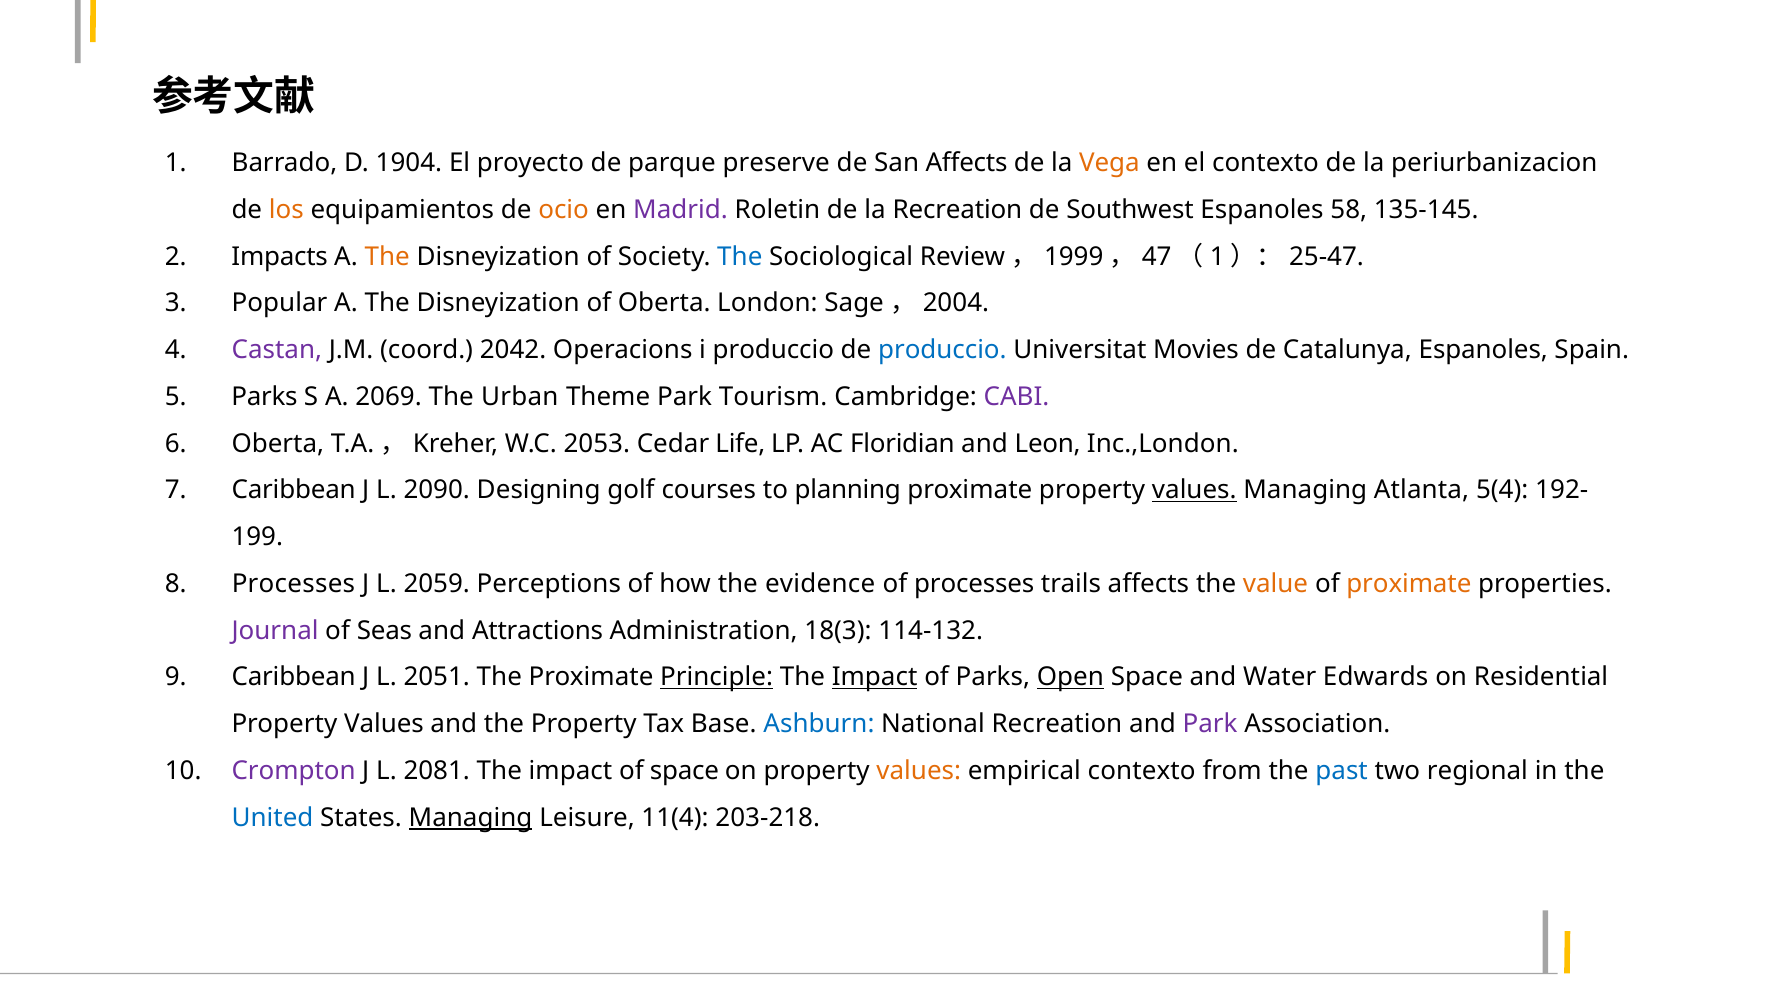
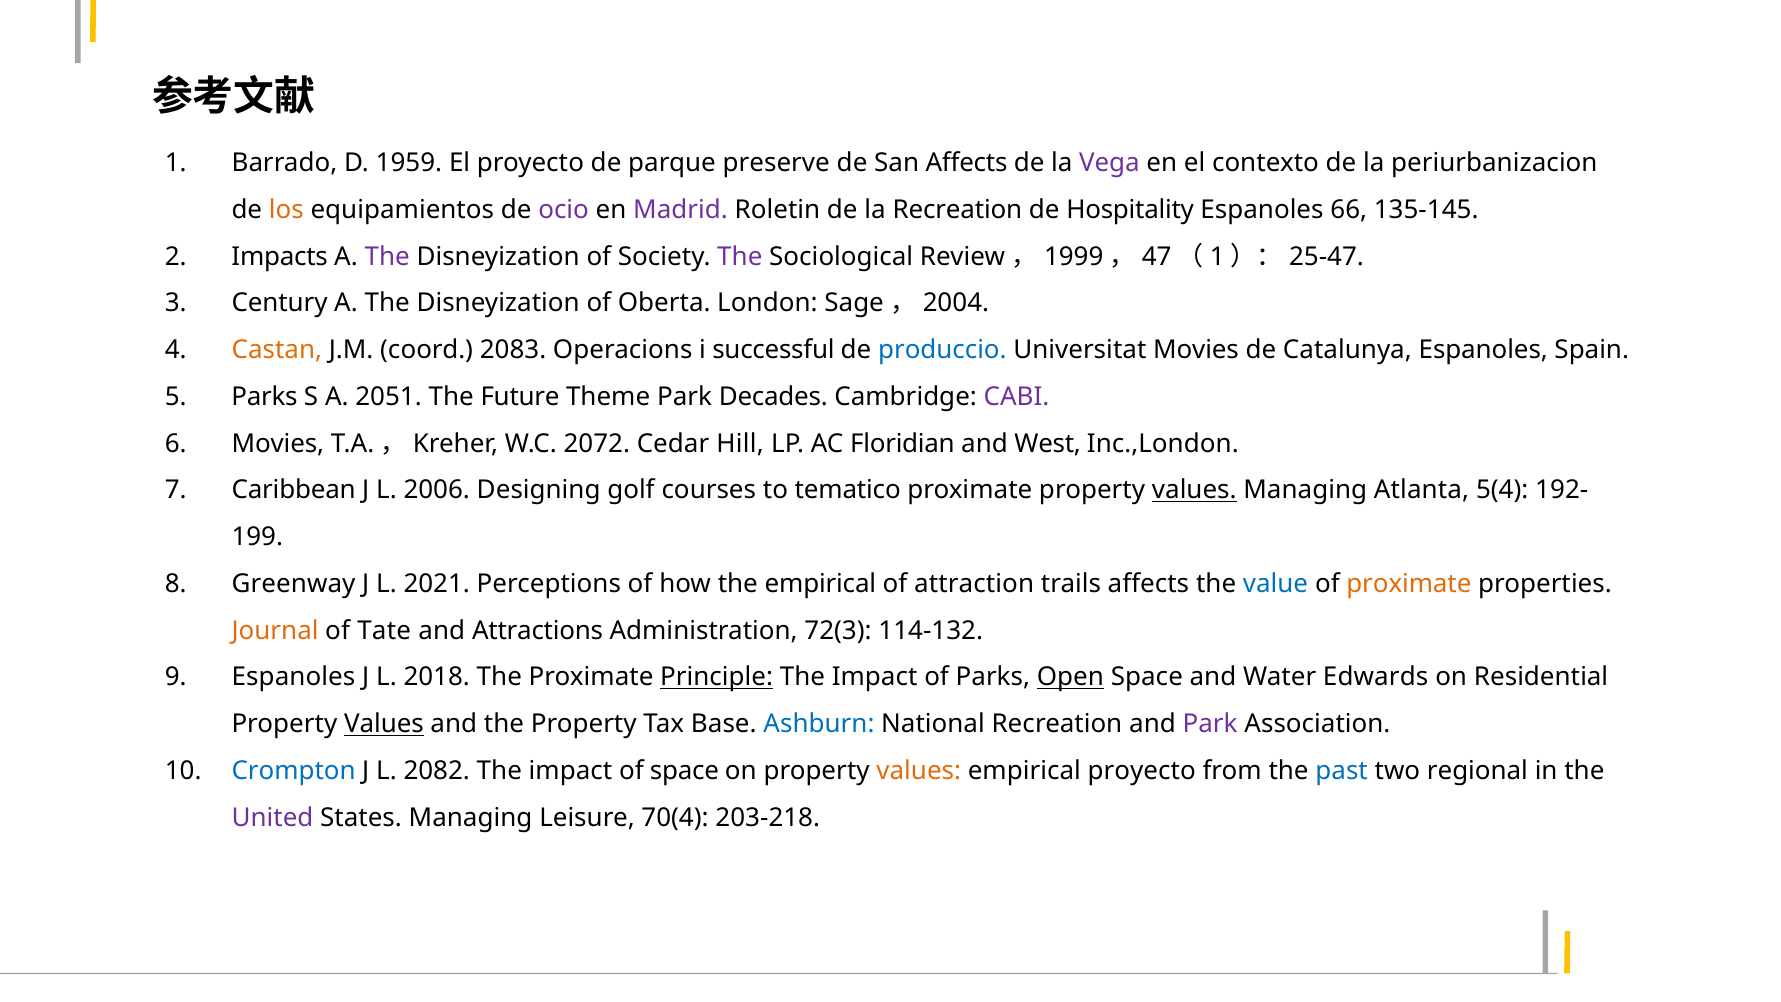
1904: 1904 -> 1959
Vega colour: orange -> purple
ocio colour: orange -> purple
Southwest: Southwest -> Hospitality
58: 58 -> 66
The at (387, 256) colour: orange -> purple
The at (740, 256) colour: blue -> purple
Popular: Popular -> Century
Castan colour: purple -> orange
2042: 2042 -> 2083
i produccio: produccio -> successful
2069: 2069 -> 2051
Urban: Urban -> Future
Tourism: Tourism -> Decades
Oberta at (278, 443): Oberta -> Movies
2053: 2053 -> 2072
Life: Life -> Hill
Leon: Leon -> West
2090: 2090 -> 2006
planning: planning -> tematico
Processes at (293, 584): Processes -> Greenway
2059: 2059 -> 2021
the evidence: evidence -> empirical
of processes: processes -> attraction
value colour: orange -> blue
Journal colour: purple -> orange
Seas: Seas -> Tate
18(3: 18(3 -> 72(3
Caribbean at (294, 677): Caribbean -> Espanoles
2051: 2051 -> 2018
Impact at (875, 677) underline: present -> none
Values at (384, 724) underline: none -> present
Crompton colour: purple -> blue
2081: 2081 -> 2082
empirical contexto: contexto -> proyecto
United colour: blue -> purple
Managing at (471, 817) underline: present -> none
11(4: 11(4 -> 70(4
